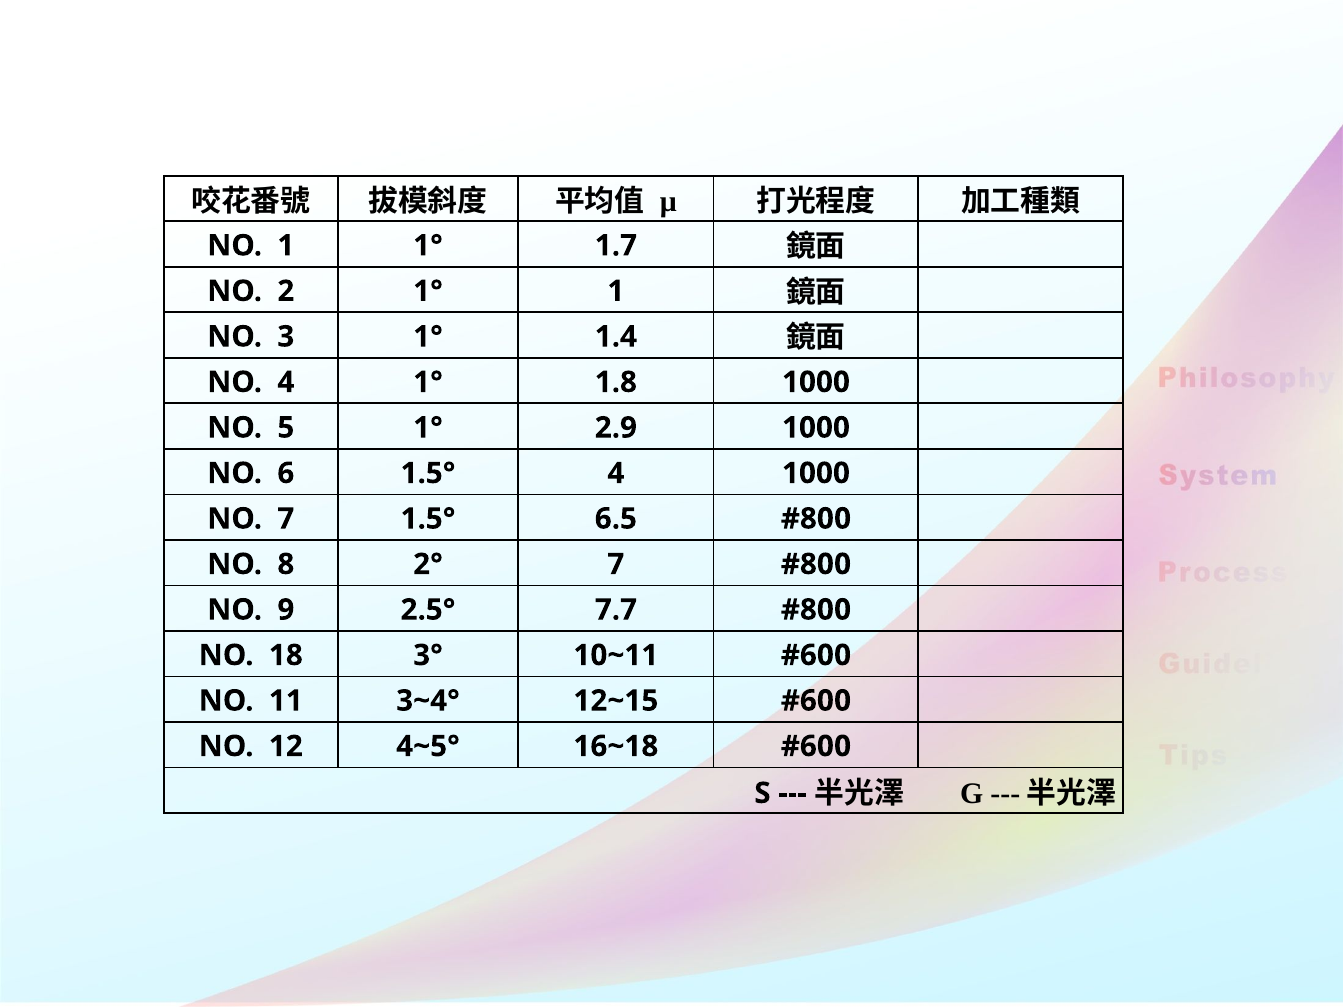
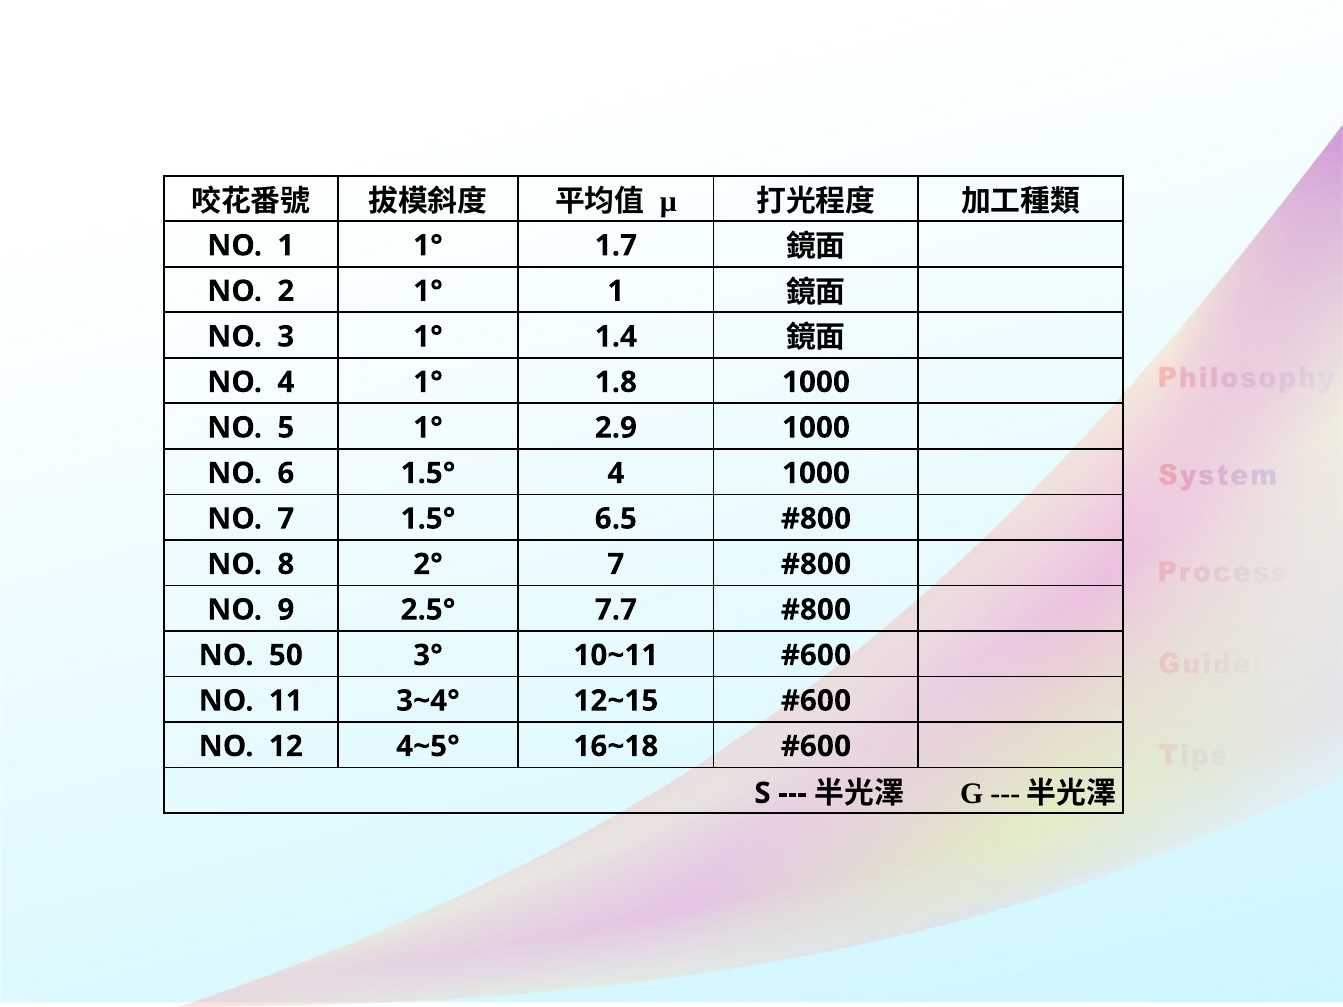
18: 18 -> 50
